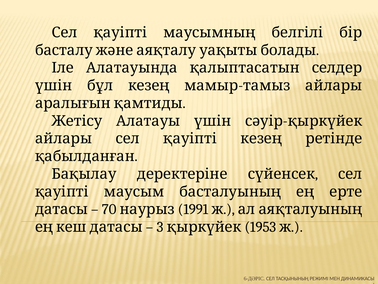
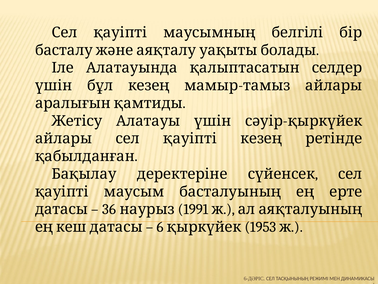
70: 70 -> 36
3: 3 -> 6
